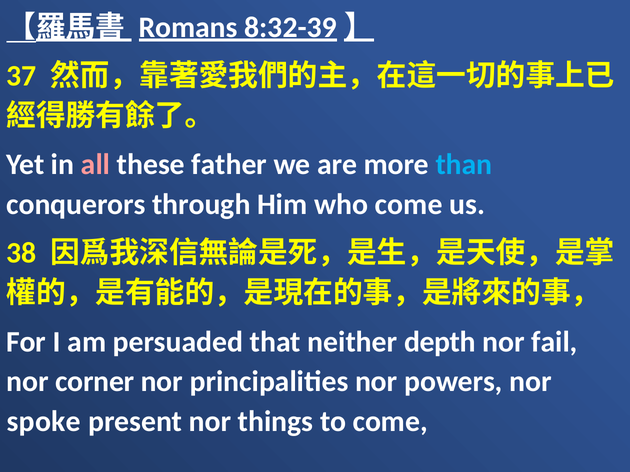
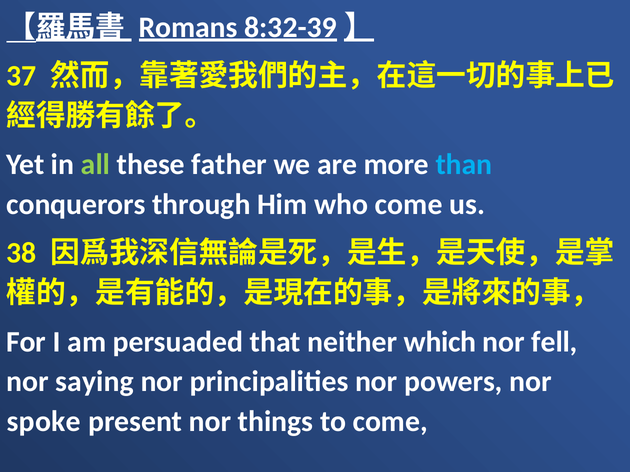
all colour: pink -> light green
depth: depth -> which
fail: fail -> fell
corner: corner -> saying
